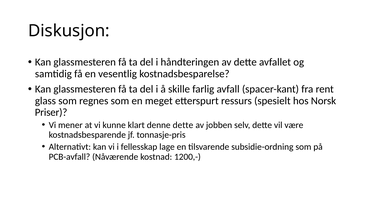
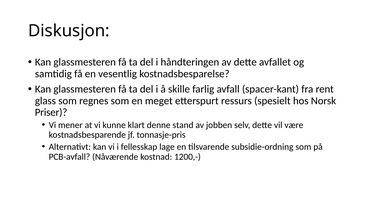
denne dette: dette -> stand
